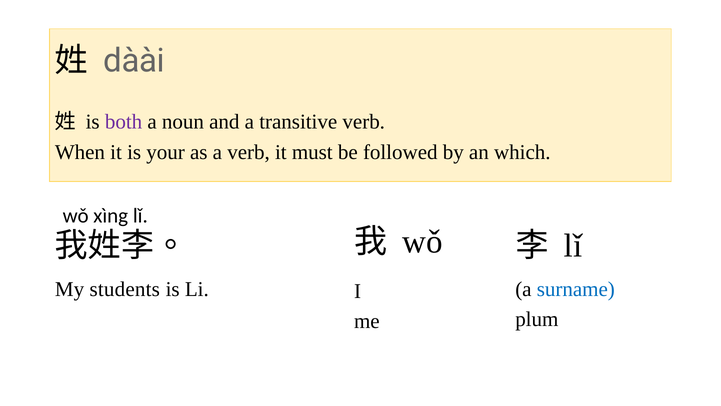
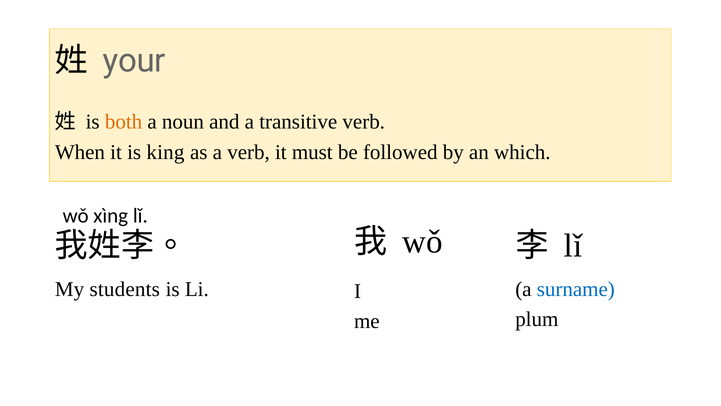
dàài: dàài -> your
both colour: purple -> orange
your: your -> king
